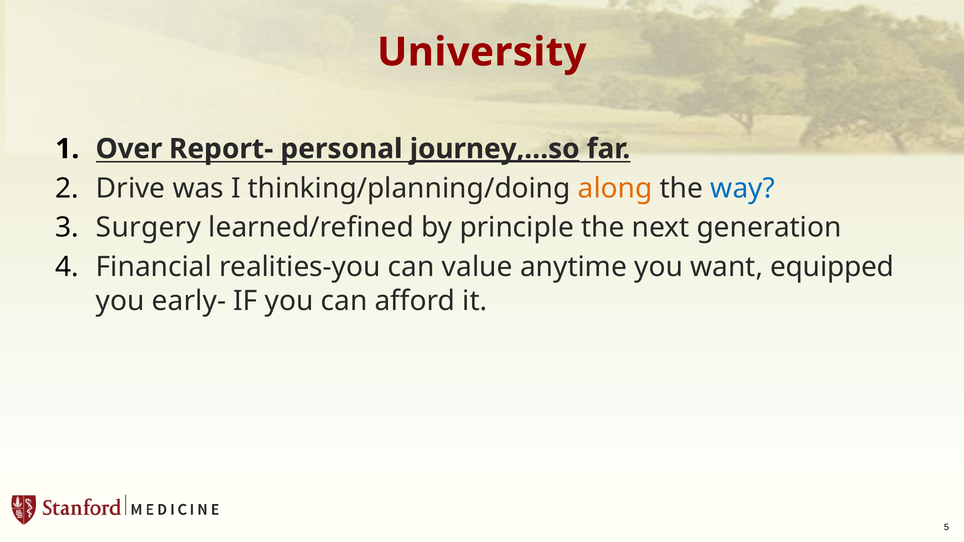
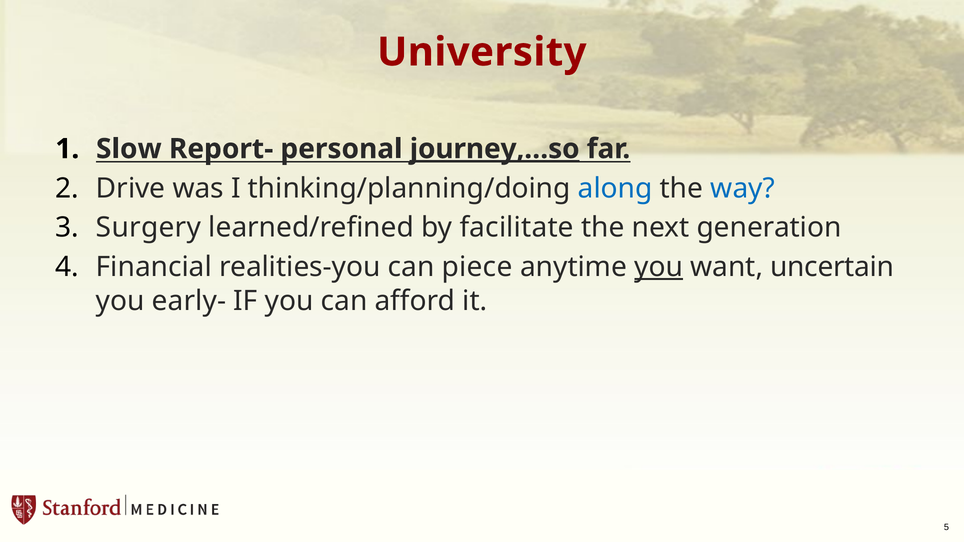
Over: Over -> Slow
along colour: orange -> blue
principle: principle -> facilitate
value: value -> piece
you at (659, 267) underline: none -> present
equipped: equipped -> uncertain
